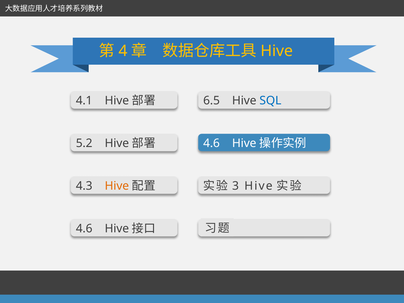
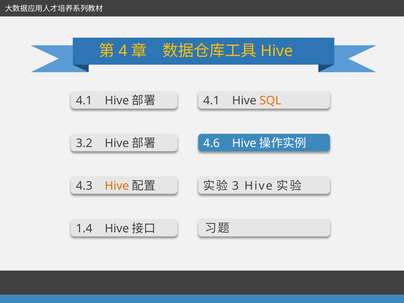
6.5 at (212, 101): 6.5 -> 4.1
SQL colour: blue -> orange
5.2: 5.2 -> 3.2
4.6 at (84, 228): 4.6 -> 1.4
